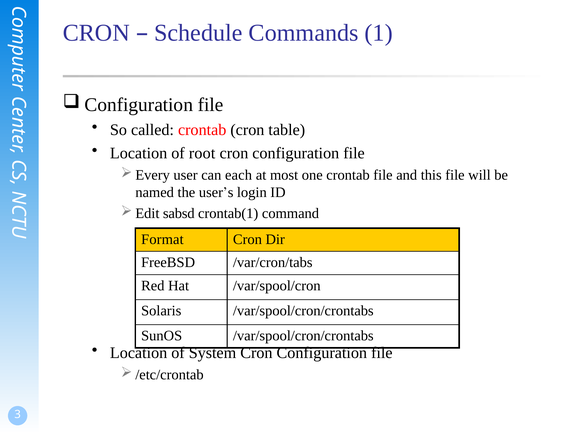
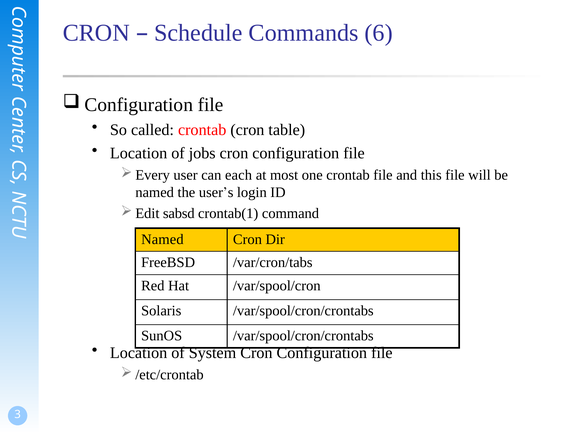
1: 1 -> 6
root: root -> jobs
Format at (162, 239): Format -> Named
